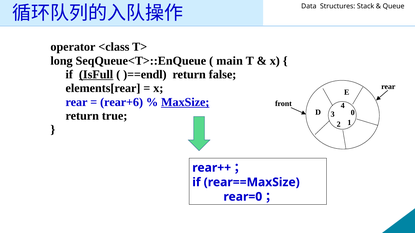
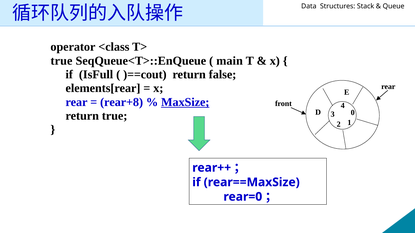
long at (62, 61): long -> true
IsFull underline: present -> none
)==endl: )==endl -> )==cout
rear+6: rear+6 -> rear+8
